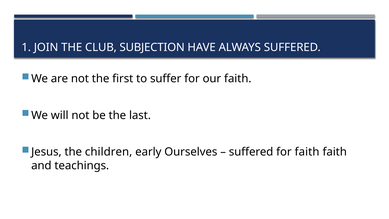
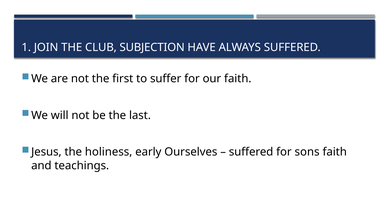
children: children -> holiness
for faith: faith -> sons
